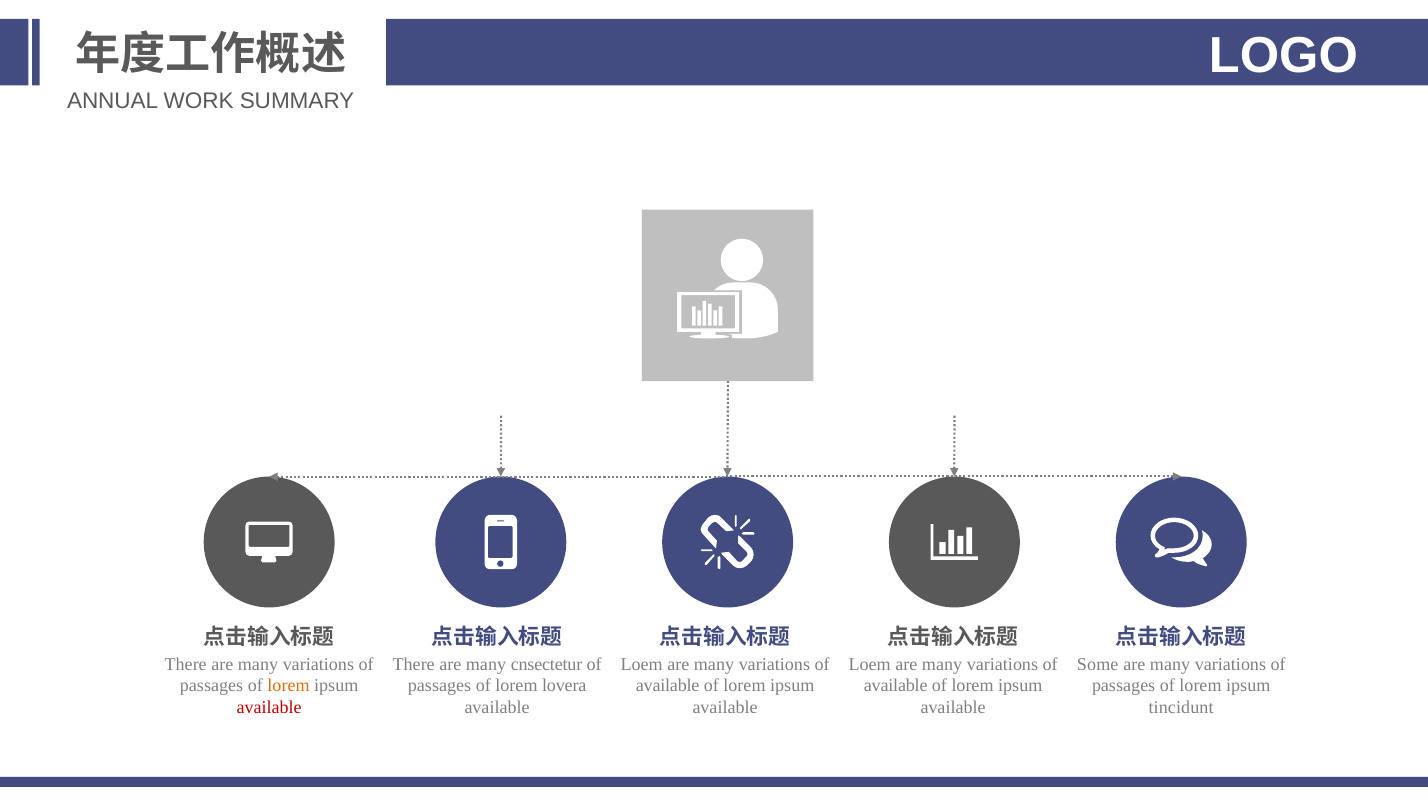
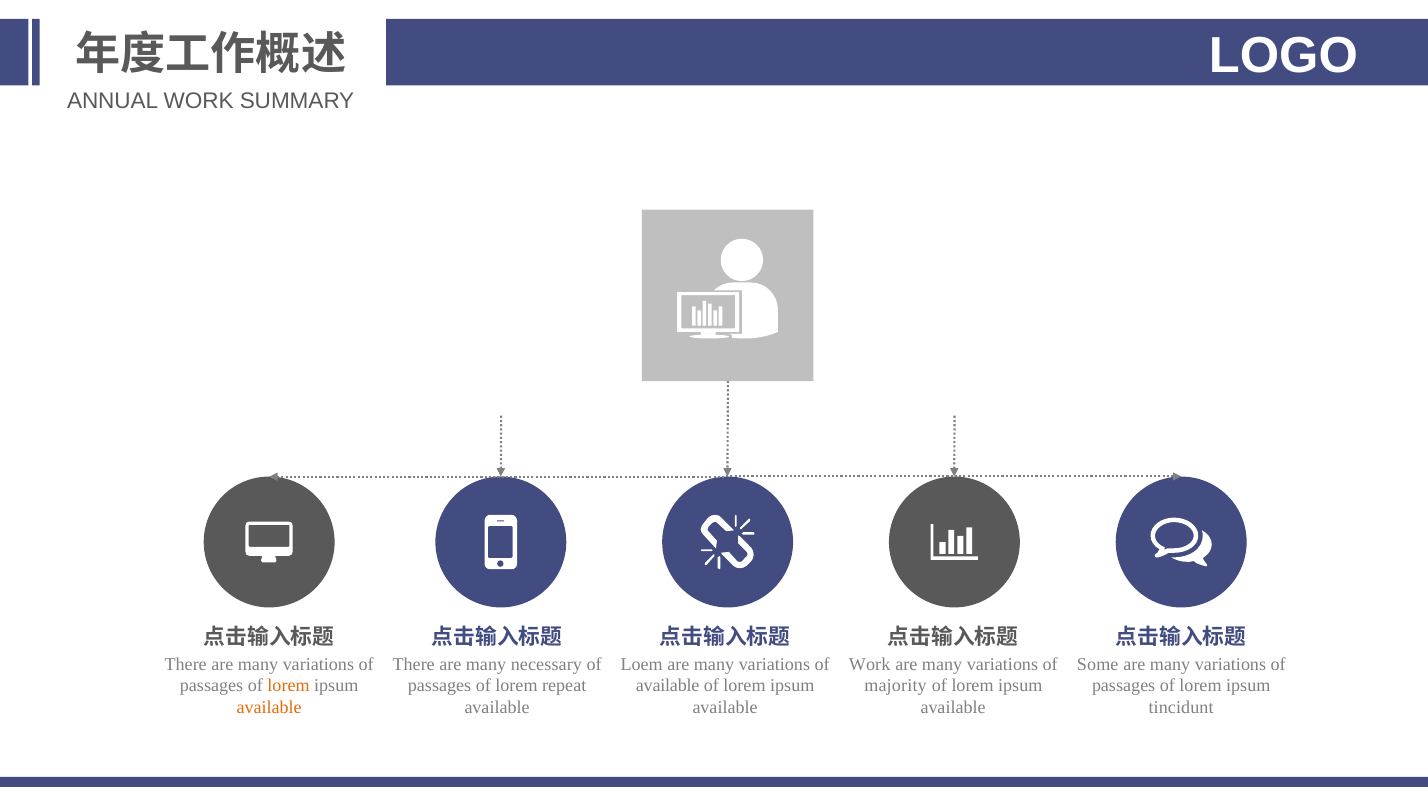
cnsectetur: cnsectetur -> necessary
Loem at (870, 664): Loem -> Work
lovera: lovera -> repeat
available at (896, 686): available -> majority
available at (269, 708) colour: red -> orange
